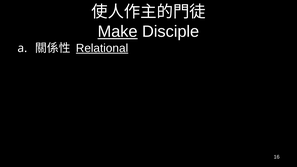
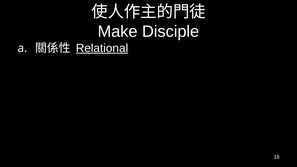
Make underline: present -> none
